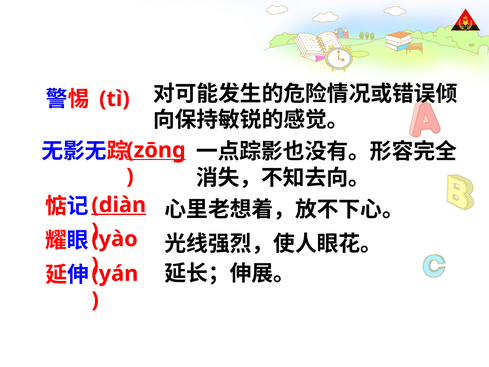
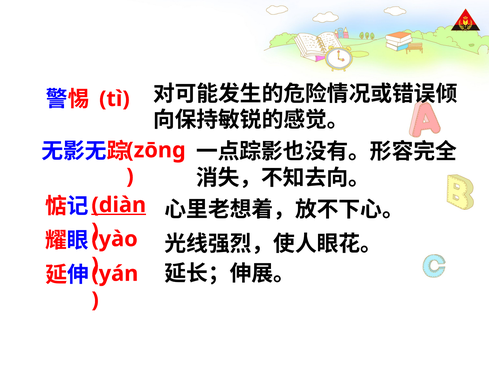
zōng underline: present -> none
